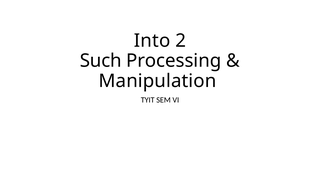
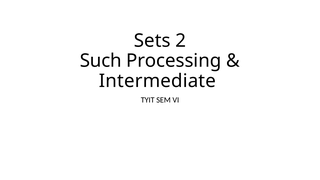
Into: Into -> Sets
Manipulation: Manipulation -> Intermediate
